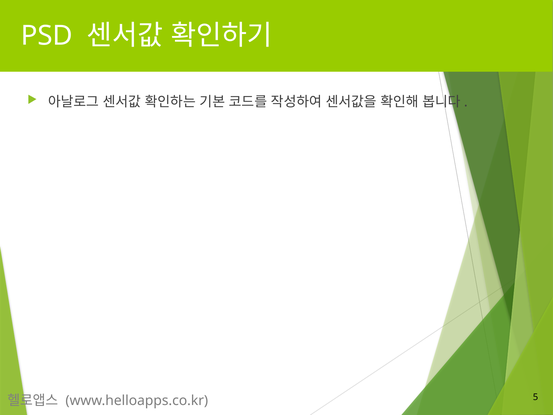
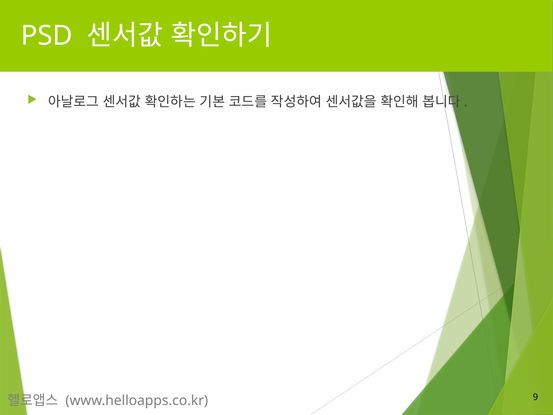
5: 5 -> 9
